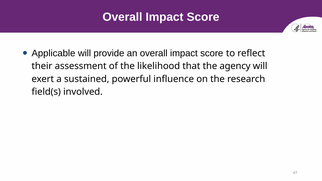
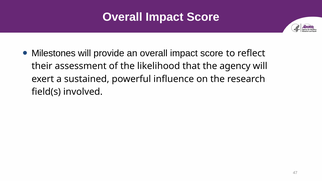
Applicable: Applicable -> Milestones
